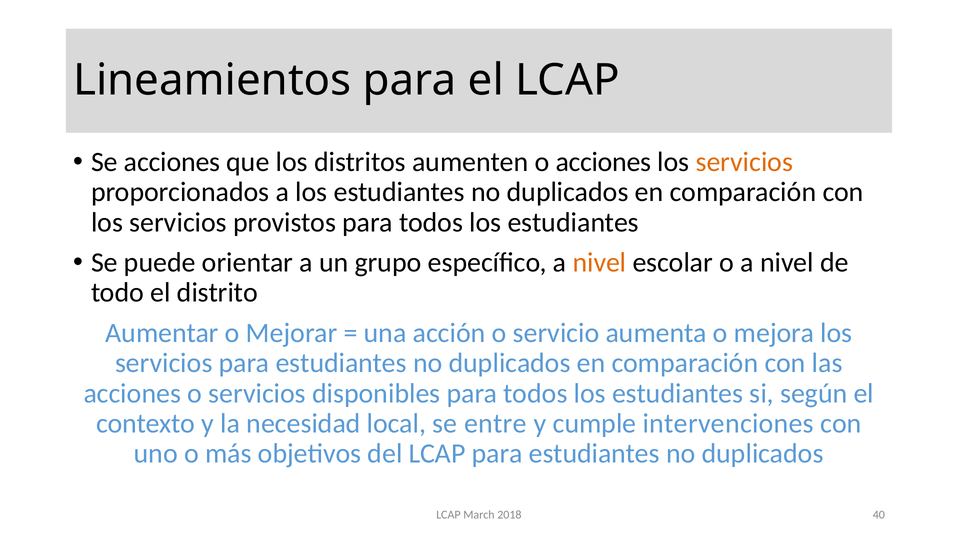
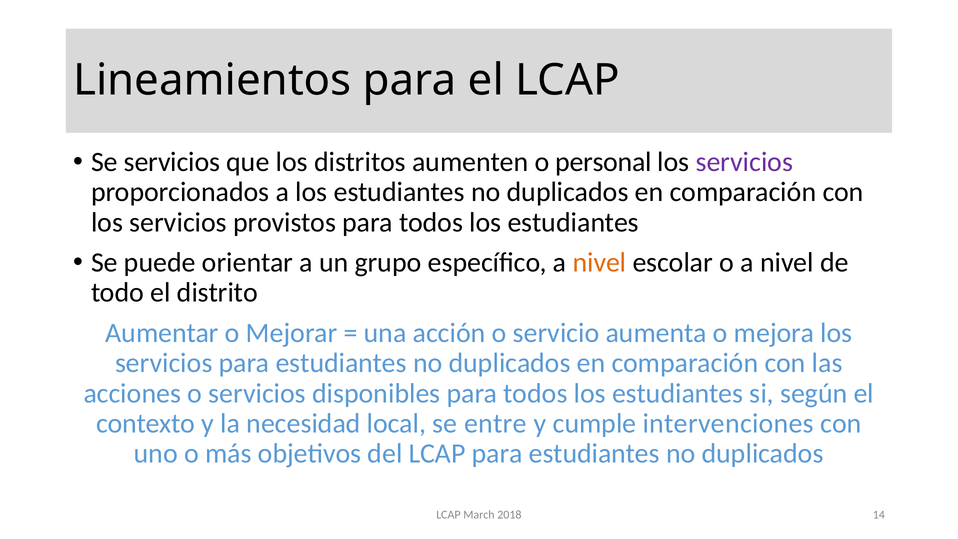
Se acciones: acciones -> servicios
o acciones: acciones -> personal
servicios at (744, 162) colour: orange -> purple
40: 40 -> 14
